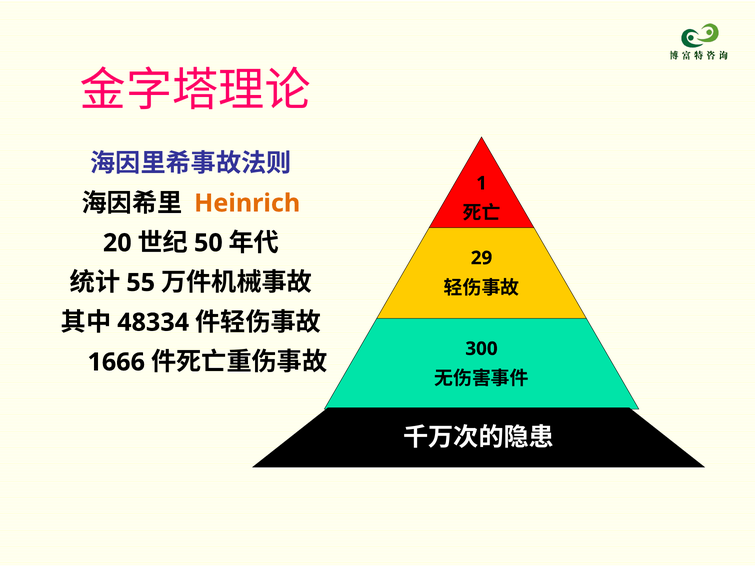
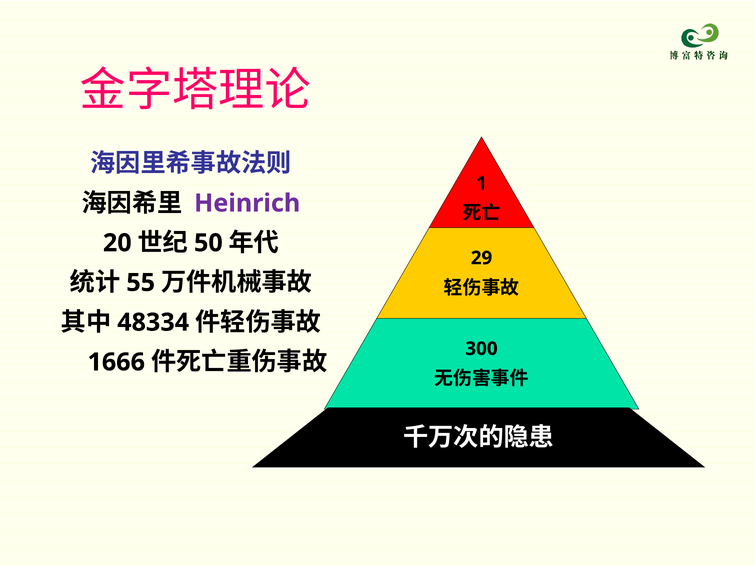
Heinrich colour: orange -> purple
